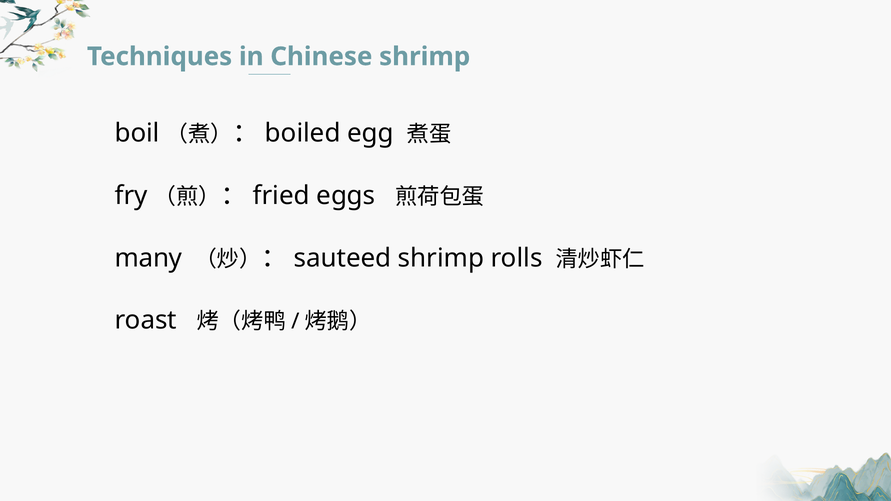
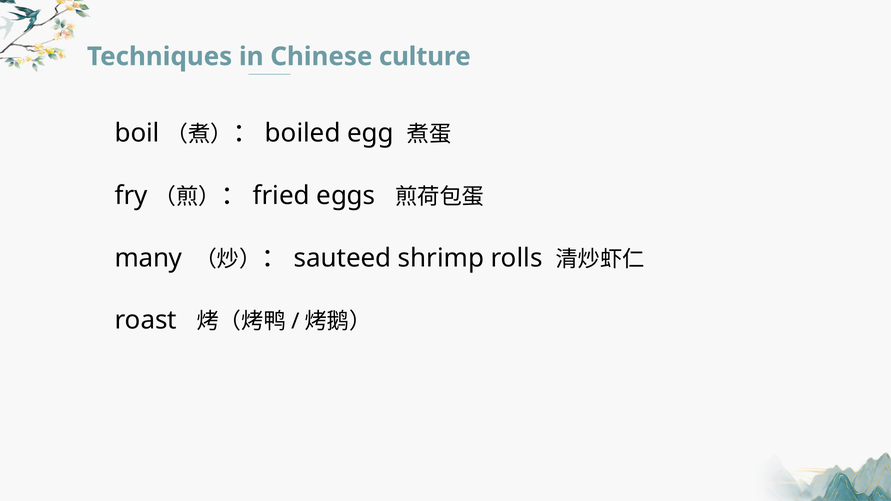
Chinese shrimp: shrimp -> culture
